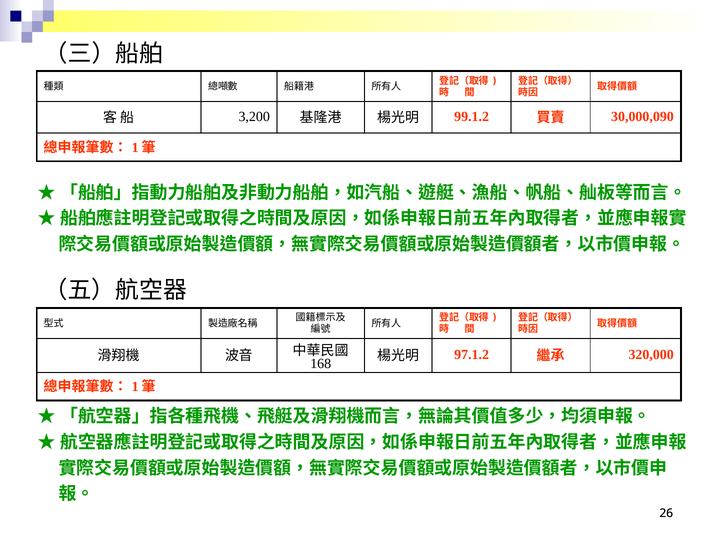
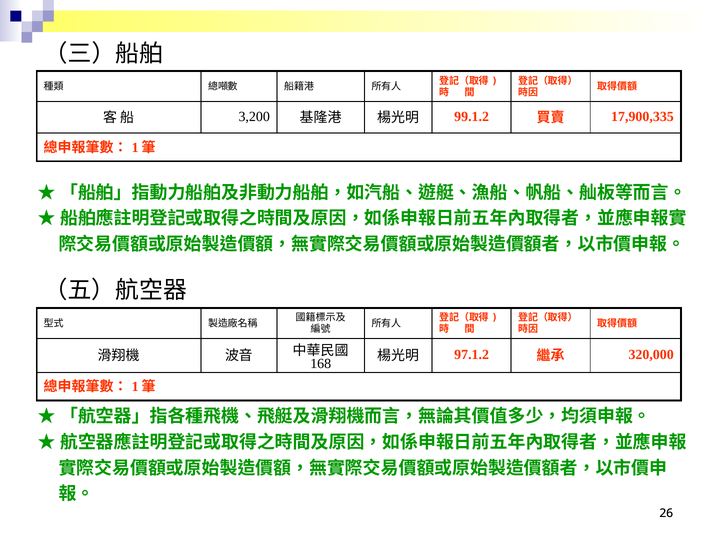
30,000,090: 30,000,090 -> 17,900,335
